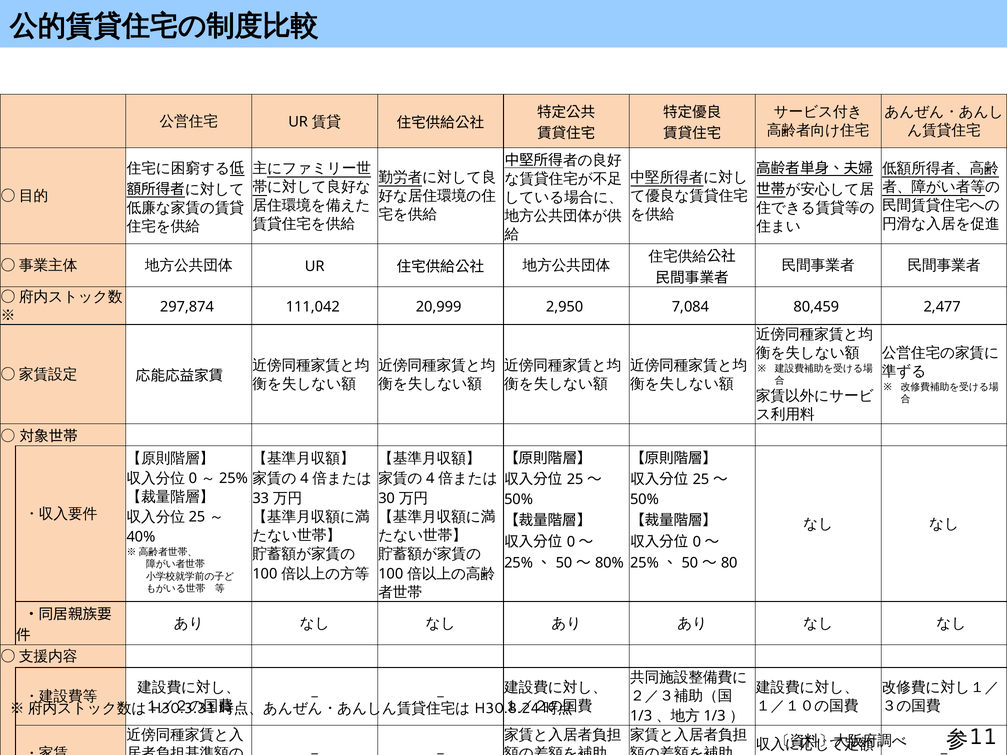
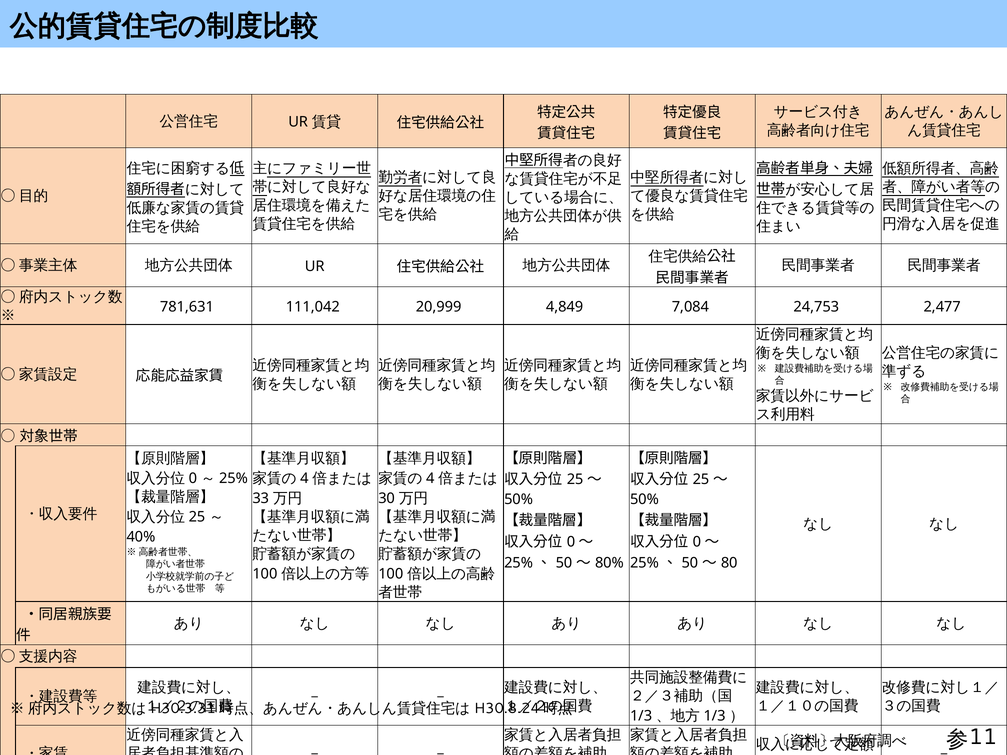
297,874: 297,874 -> 781,631
2,950: 2,950 -> 4,849
80,459: 80,459 -> 24,753
